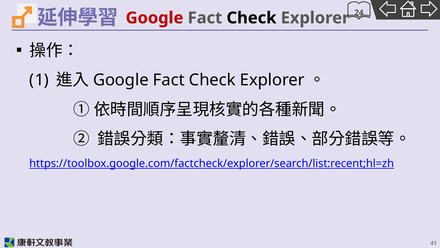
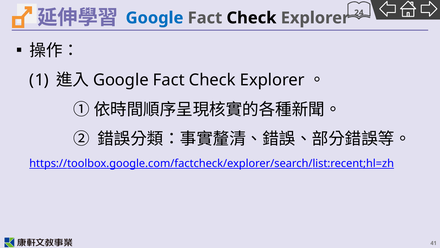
Google at (155, 18) colour: red -> blue
